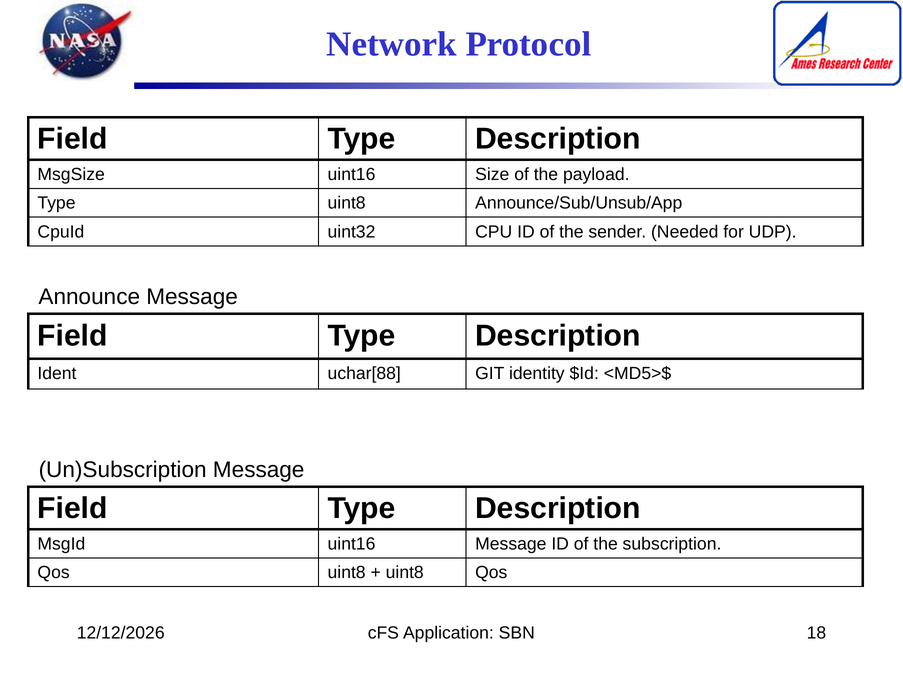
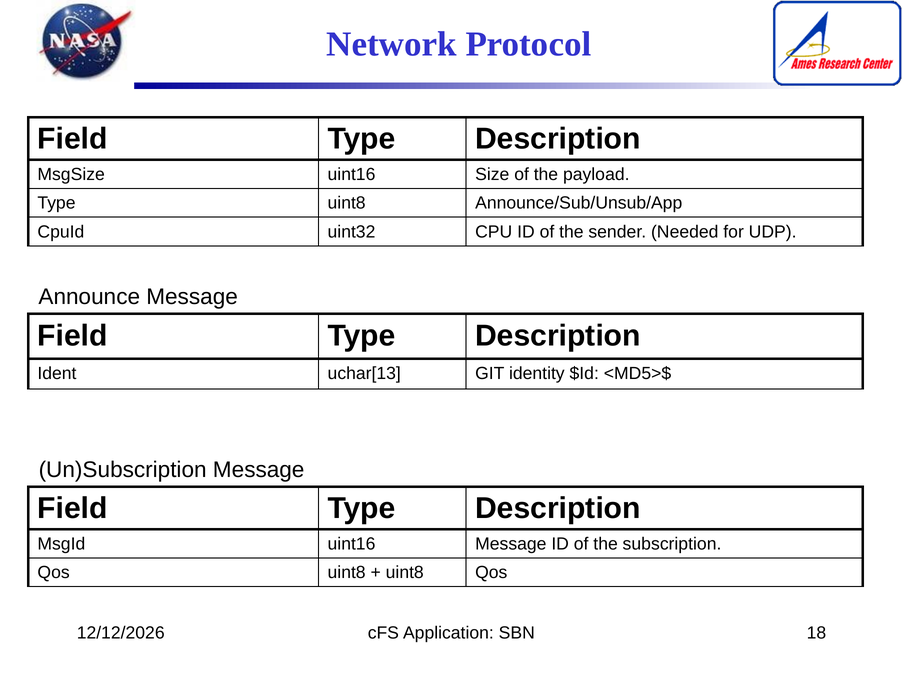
uchar[88: uchar[88 -> uchar[13
